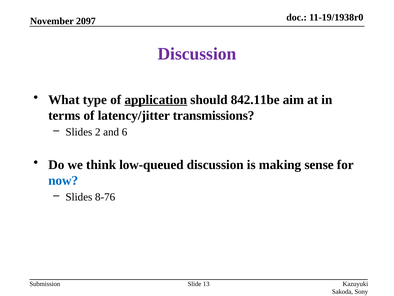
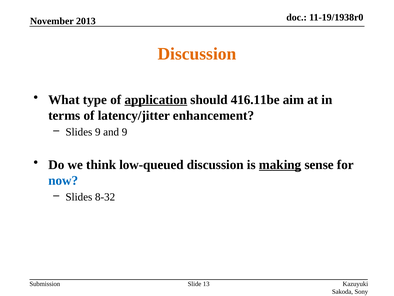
2097: 2097 -> 2013
Discussion at (197, 54) colour: purple -> orange
842.11be: 842.11be -> 416.11be
transmissions: transmissions -> enhancement
Slides 2: 2 -> 9
and 6: 6 -> 9
making underline: none -> present
8-76: 8-76 -> 8-32
